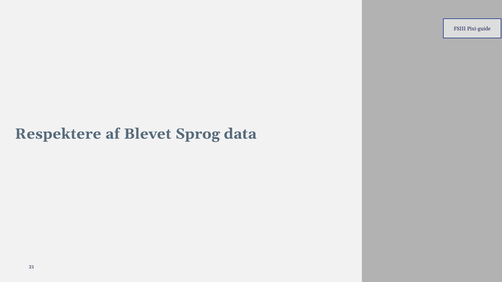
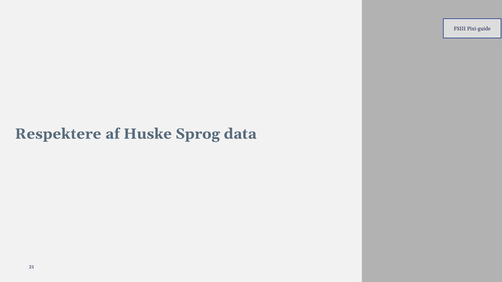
Blevet: Blevet -> Huske
